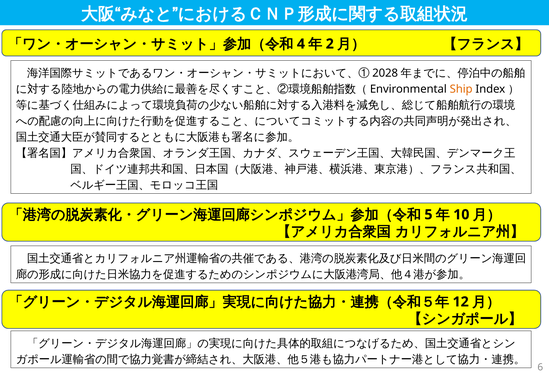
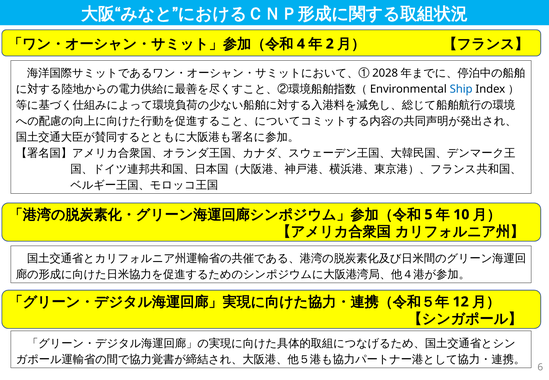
Ship colour: orange -> blue
